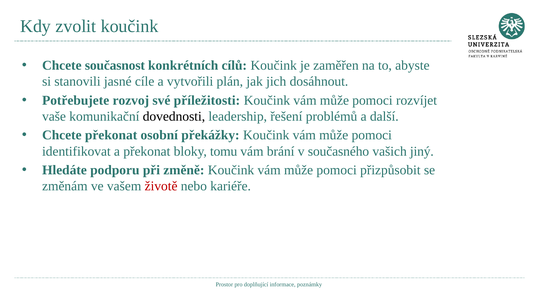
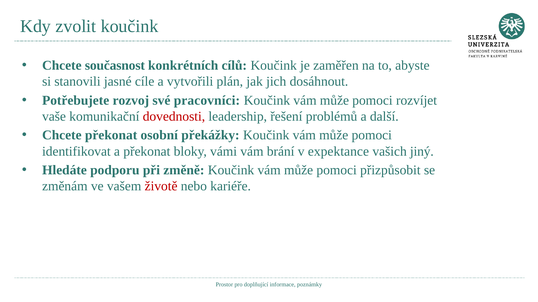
příležitosti: příležitosti -> pracovníci
dovednosti colour: black -> red
tomu: tomu -> vámi
současného: současného -> expektance
